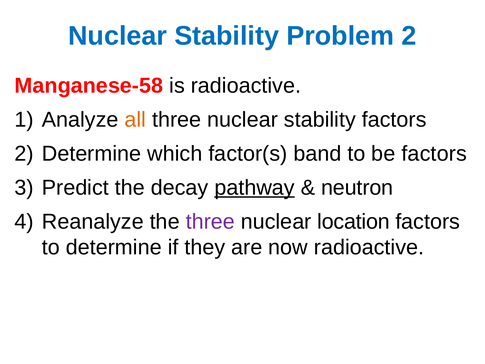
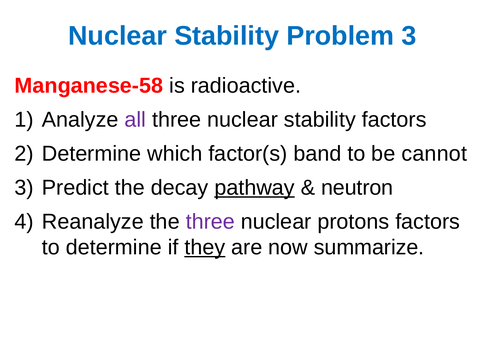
Problem 2: 2 -> 3
all colour: orange -> purple
be factors: factors -> cannot
location: location -> protons
they underline: none -> present
now radioactive: radioactive -> summarize
